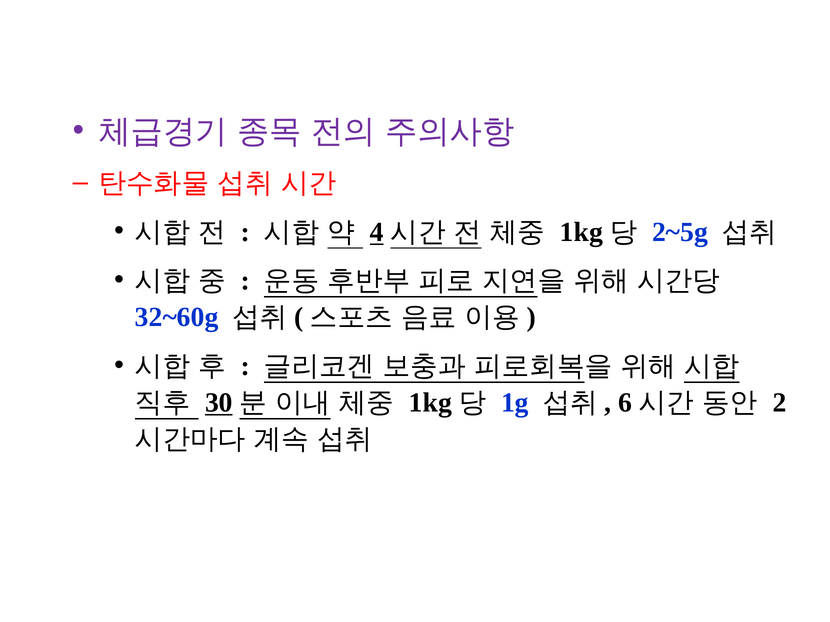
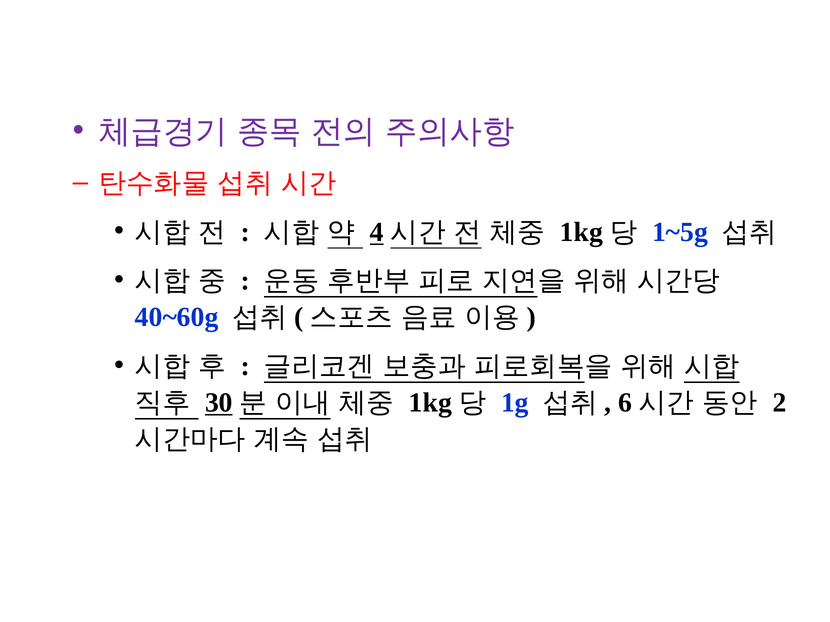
2~5g: 2~5g -> 1~5g
32~60g: 32~60g -> 40~60g
